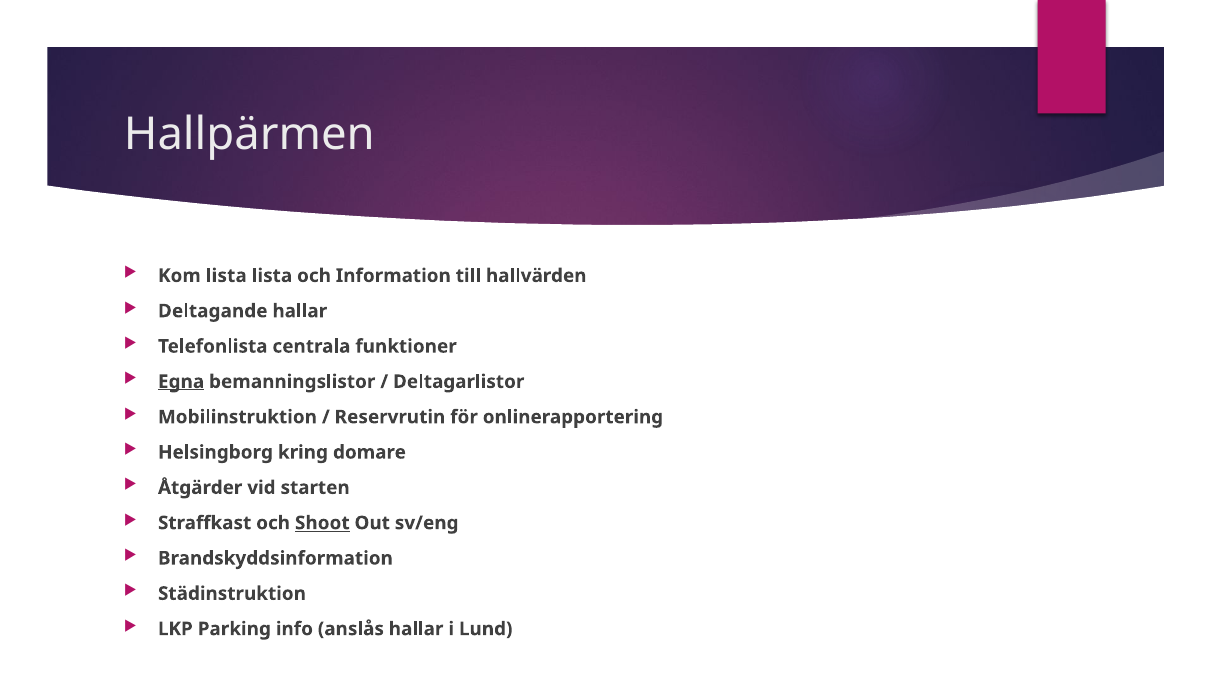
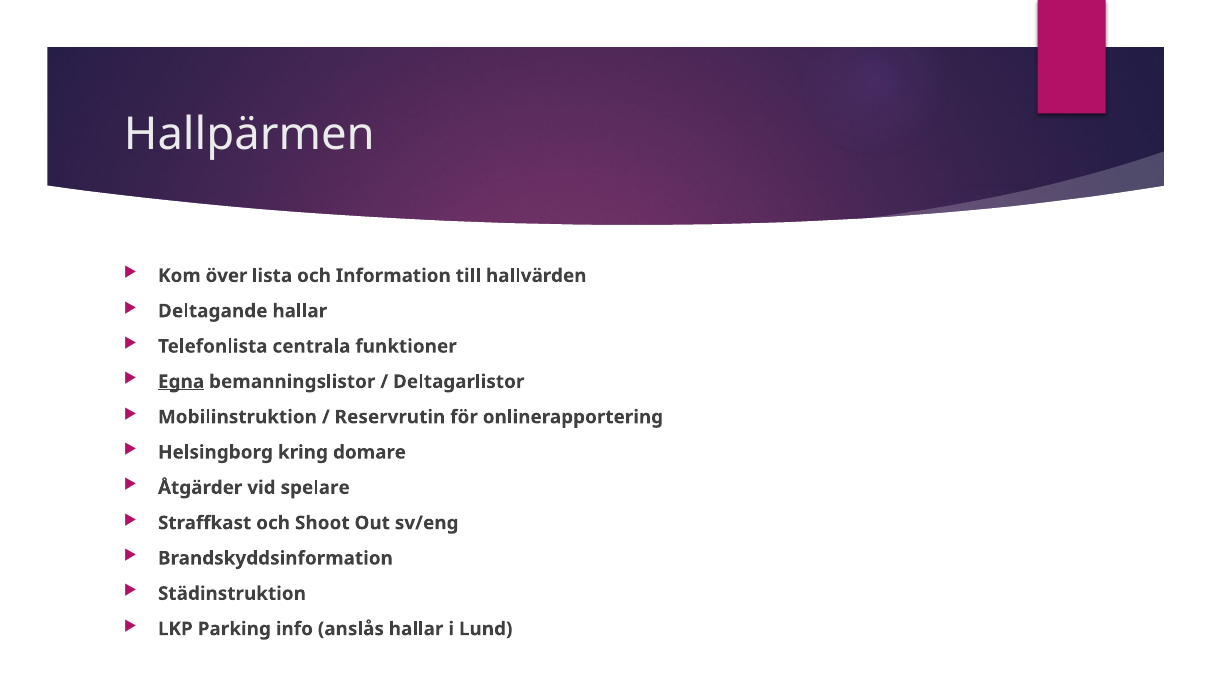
Kom lista: lista -> över
starten: starten -> spelare
Shoot underline: present -> none
